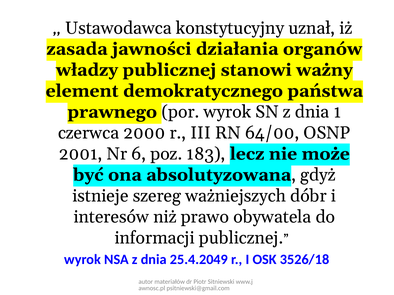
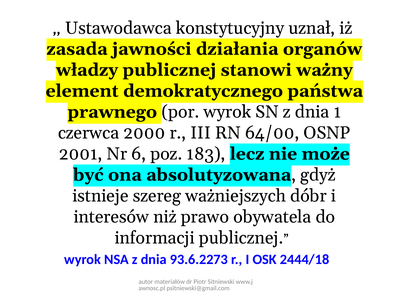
25.4.2049: 25.4.2049 -> 93.6.2273
3526/18: 3526/18 -> 2444/18
